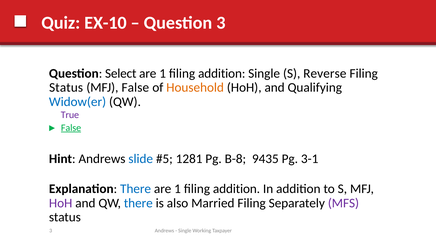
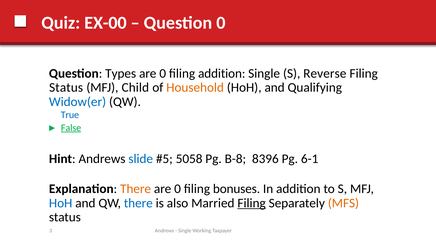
EX-10: EX-10 -> EX-00
Question 3: 3 -> 0
Select: Select -> Types
1 at (163, 73): 1 -> 0
MFJ False: False -> Child
True colour: purple -> blue
1281: 1281 -> 5058
9435: 9435 -> 8396
3-1: 3-1 -> 6-1
There at (136, 189) colour: blue -> orange
1 at (178, 189): 1 -> 0
addition at (237, 189): addition -> bonuses
HoH at (61, 203) colour: purple -> blue
Filing at (252, 203) underline: none -> present
MFS colour: purple -> orange
